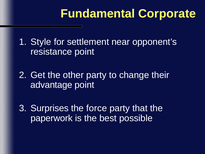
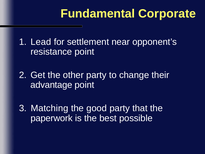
Style: Style -> Lead
Surprises: Surprises -> Matching
force: force -> good
